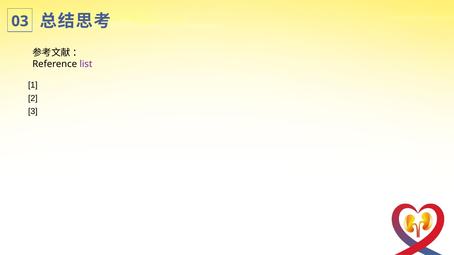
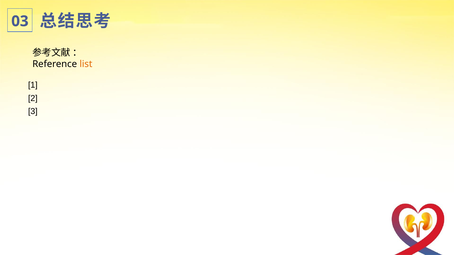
list colour: purple -> orange
